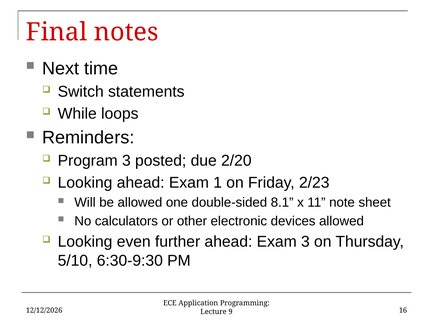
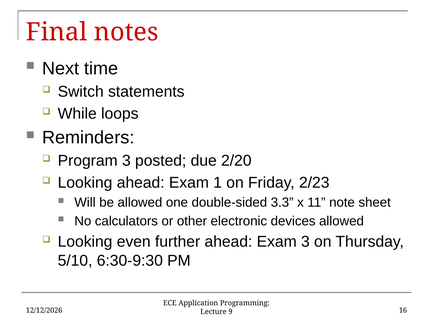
8.1: 8.1 -> 3.3
